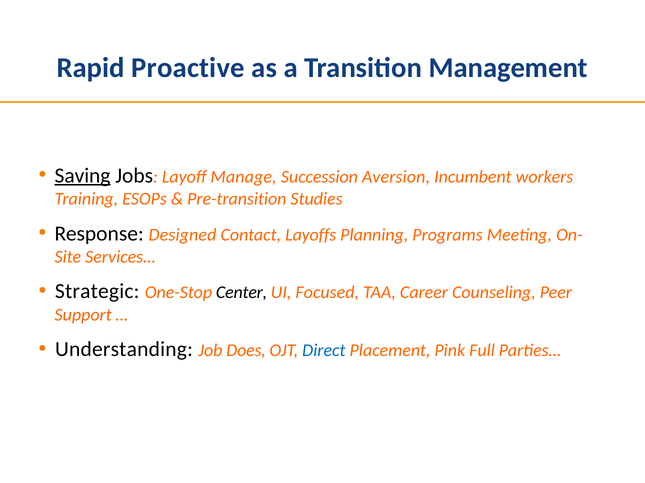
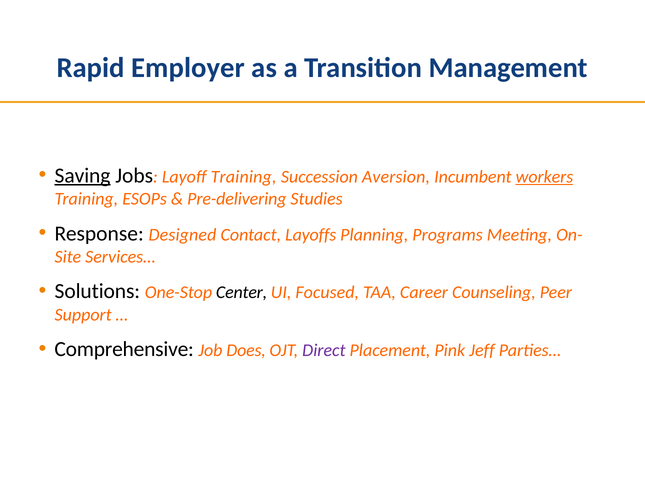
Proactive: Proactive -> Employer
Layoff Manage: Manage -> Training
workers underline: none -> present
Pre-transition: Pre-transition -> Pre-delivering
Strategic: Strategic -> Solutions
Understanding: Understanding -> Comprehensive
Direct colour: blue -> purple
Full: Full -> Jeff
